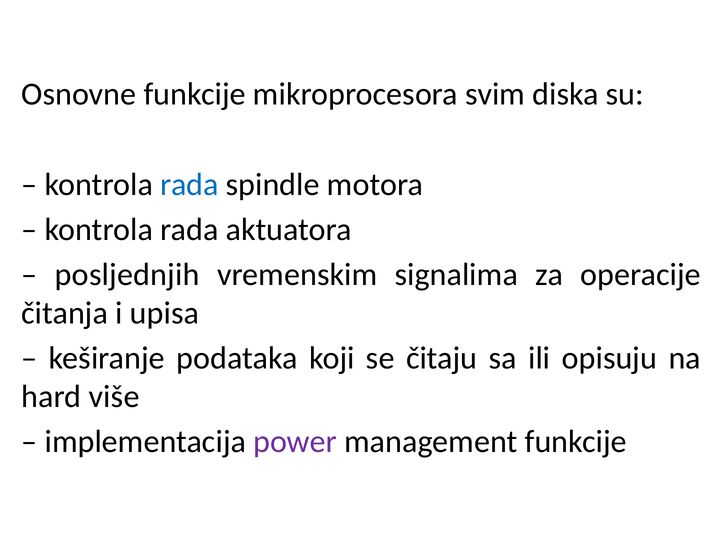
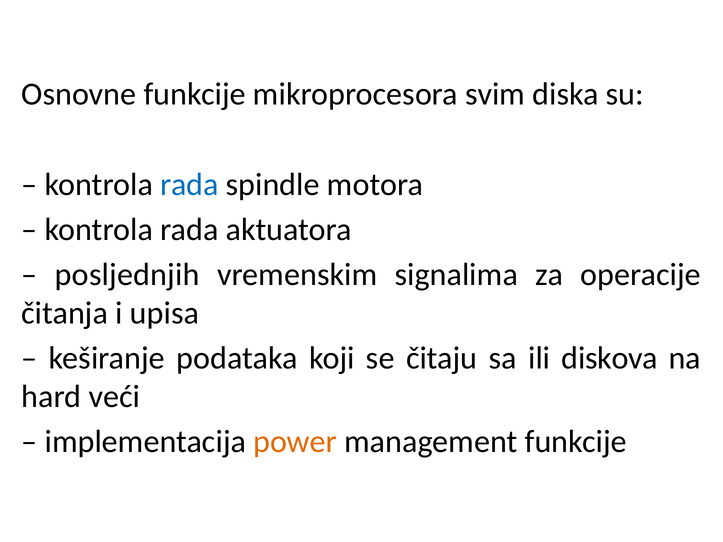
opisuju: opisuju -> diskova
više: više -> veći
power colour: purple -> orange
